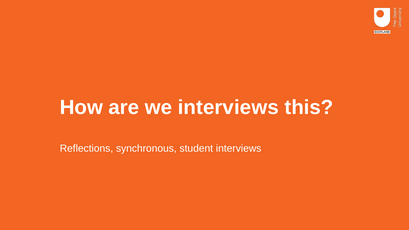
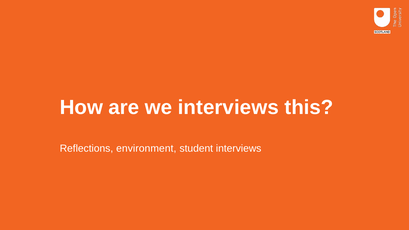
synchronous: synchronous -> environment
